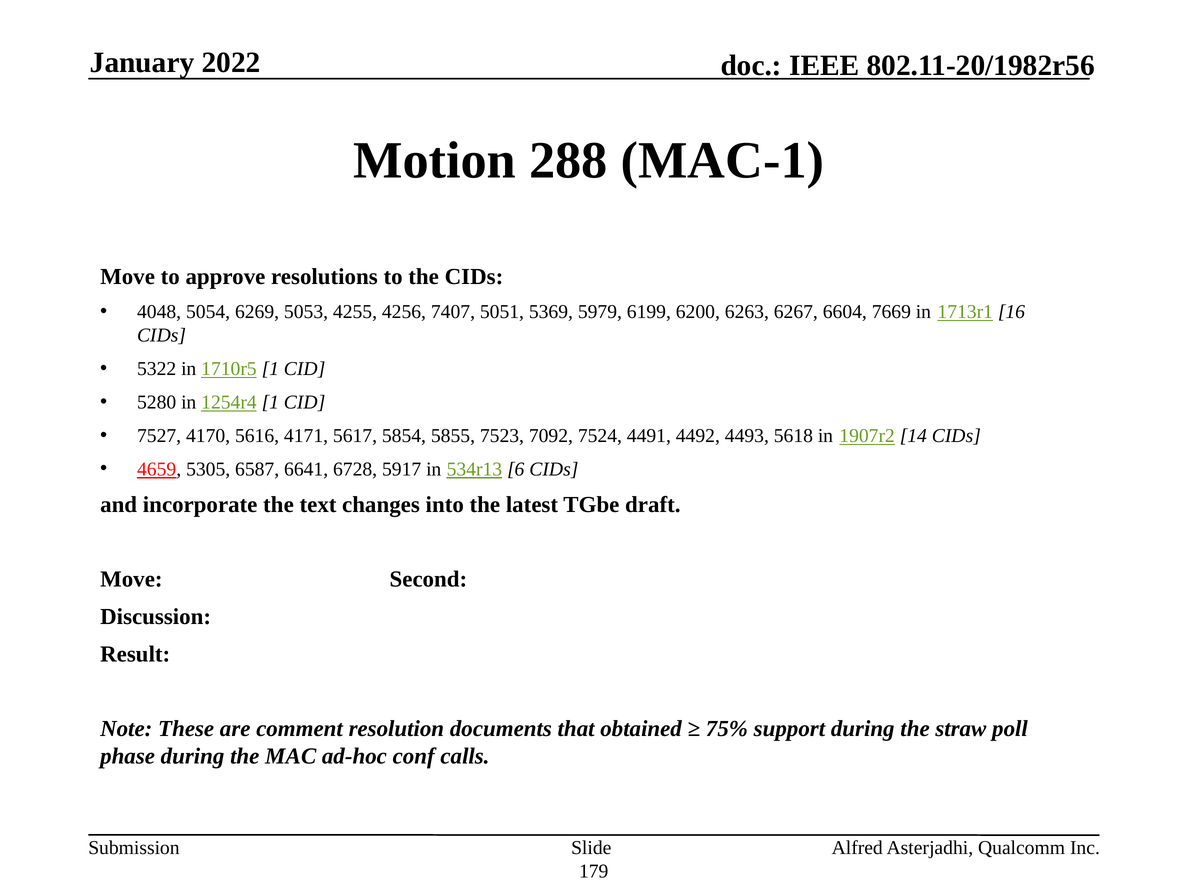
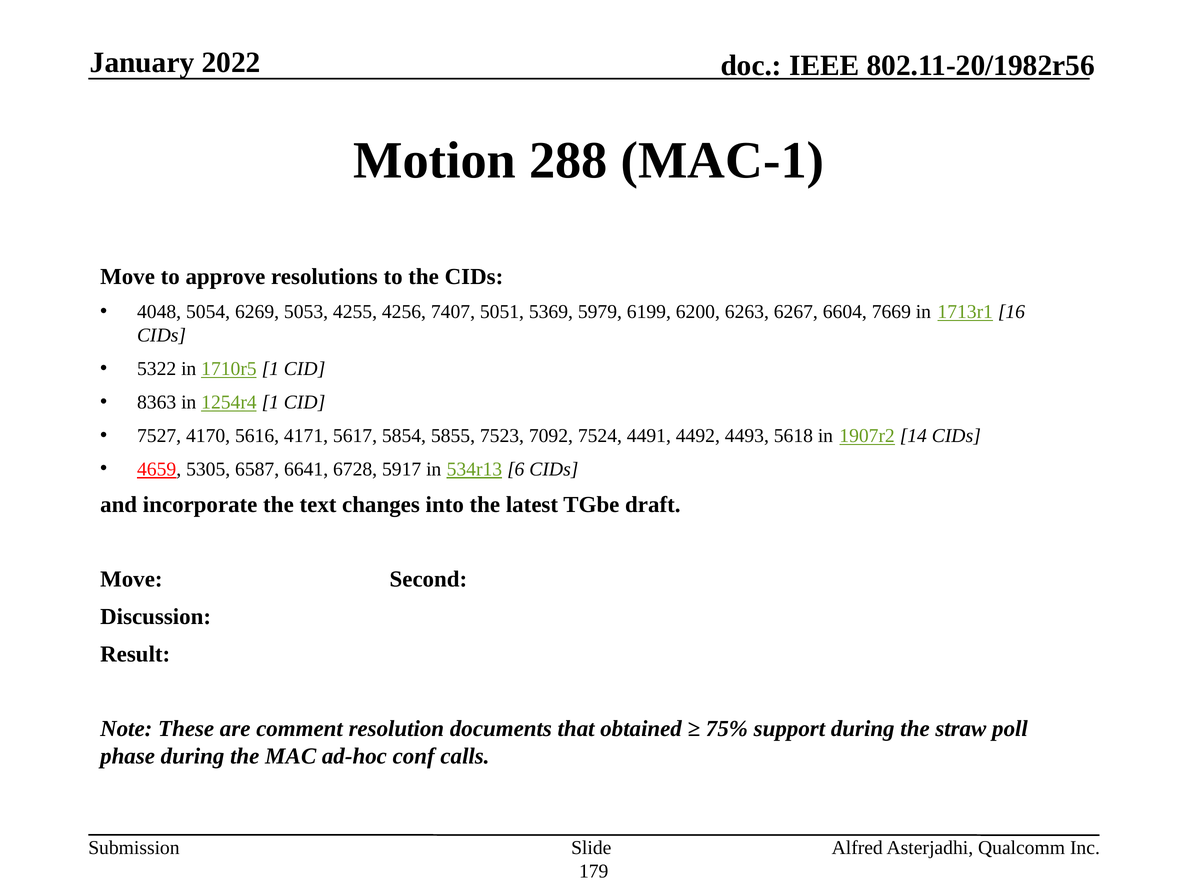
5280: 5280 -> 8363
